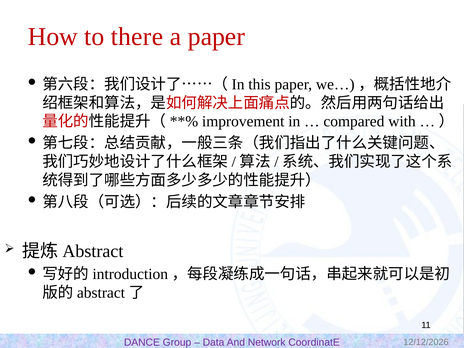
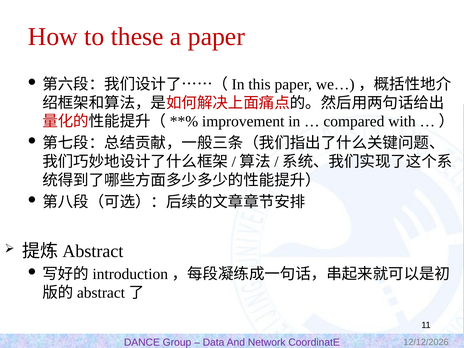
there: there -> these
